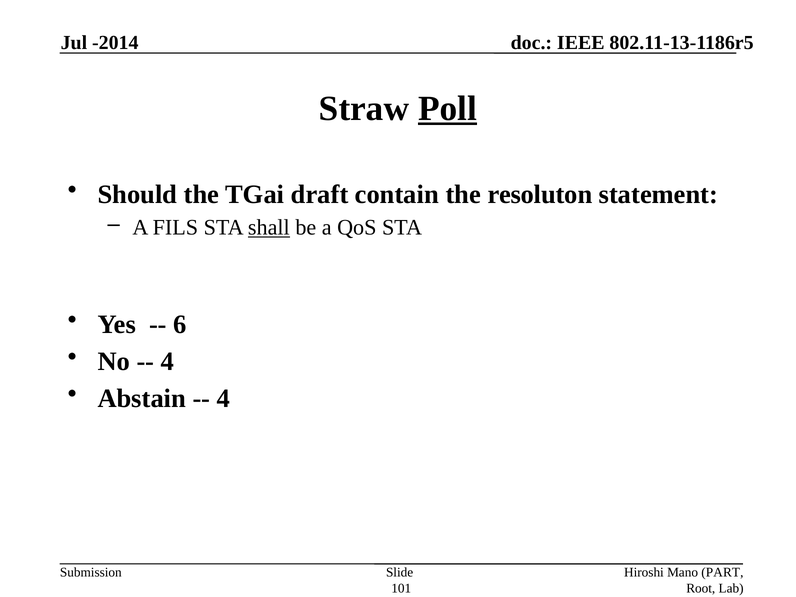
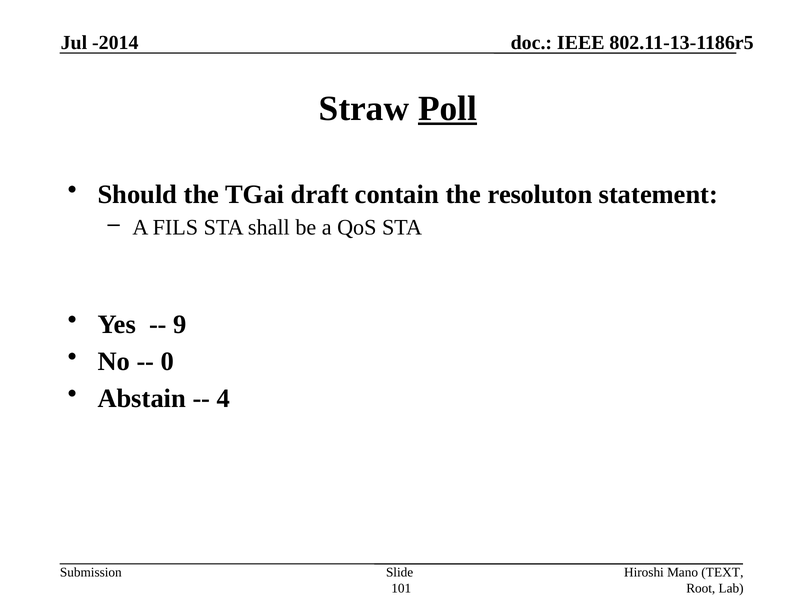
shall underline: present -> none
6: 6 -> 9
4 at (167, 361): 4 -> 0
PART: PART -> TEXT
